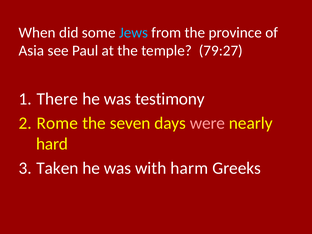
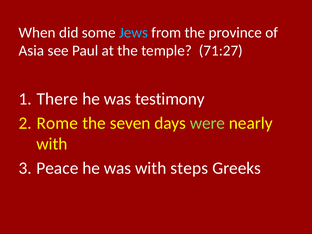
79:27: 79:27 -> 71:27
were colour: pink -> light green
hard at (52, 144): hard -> with
Taken: Taken -> Peace
harm: harm -> steps
